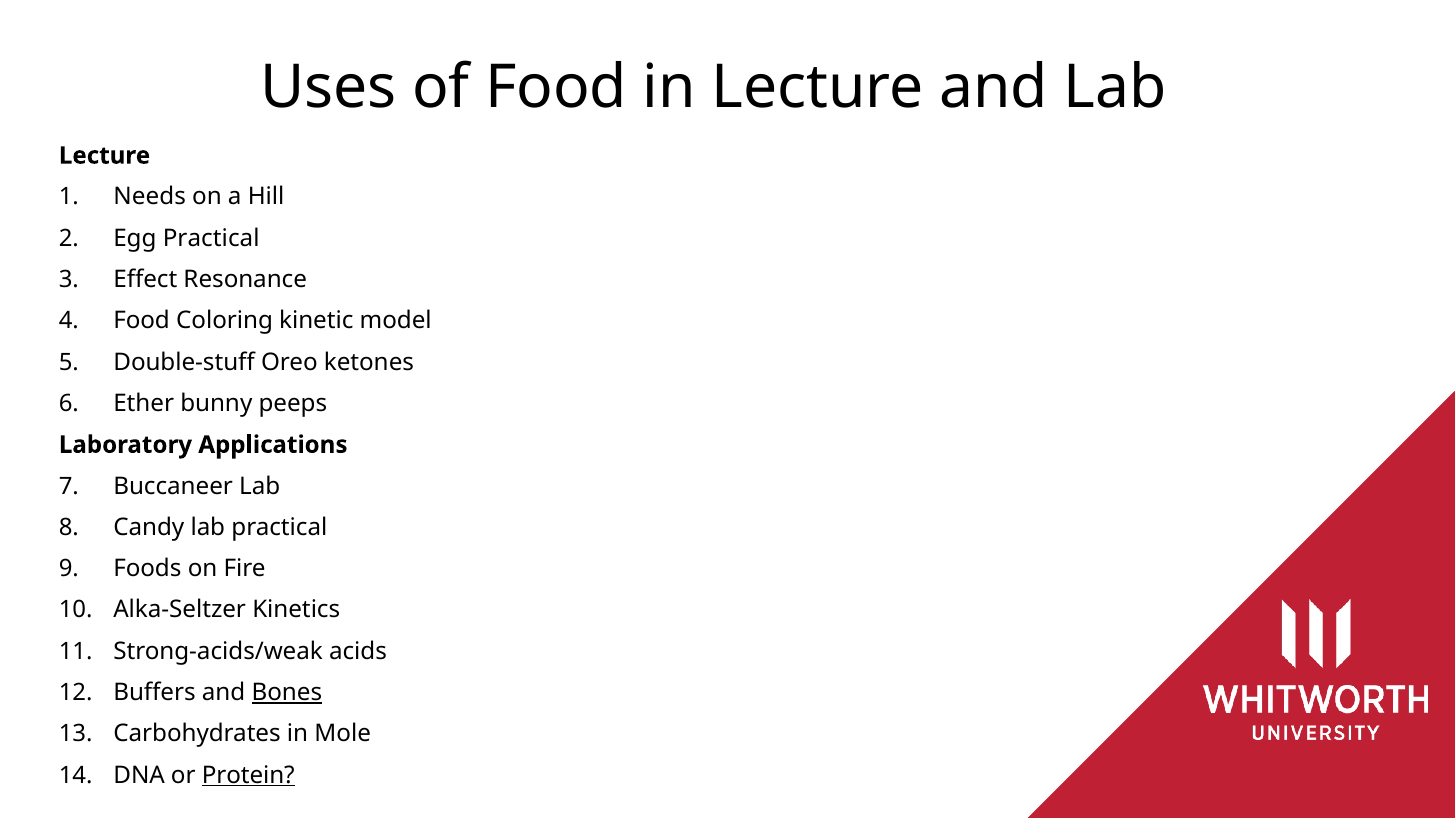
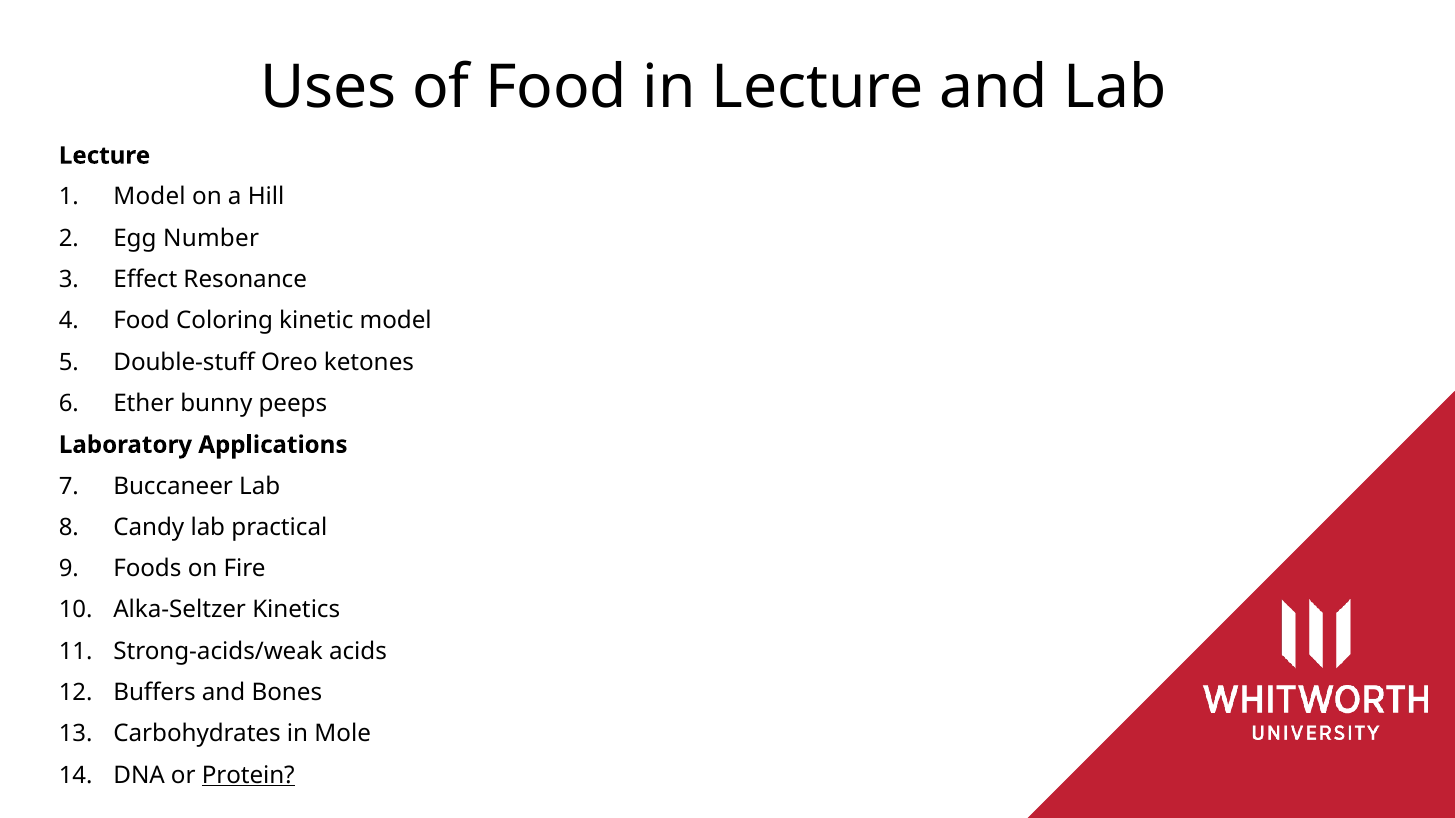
Needs at (150, 197): Needs -> Model
Egg Practical: Practical -> Number
Bones underline: present -> none
